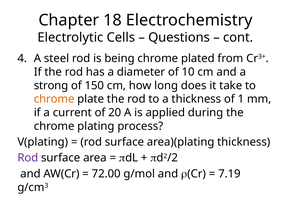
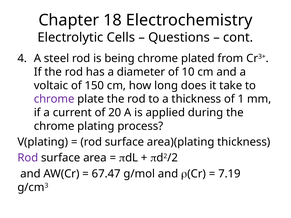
strong: strong -> voltaic
chrome at (54, 99) colour: orange -> purple
72.00: 72.00 -> 67.47
